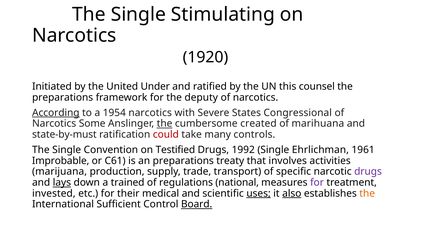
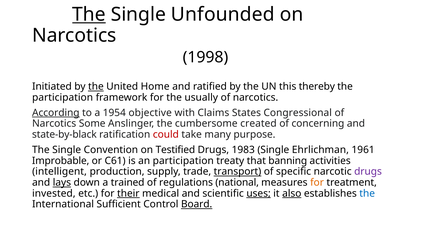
The at (89, 15) underline: none -> present
Stimulating: Stimulating -> Unfounded
1920: 1920 -> 1998
the at (96, 86) underline: none -> present
Under: Under -> Home
counsel: counsel -> thereby
preparations at (63, 97): preparations -> participation
deputy: deputy -> usually
1954 narcotics: narcotics -> objective
Severe: Severe -> Claims
the at (165, 124) underline: present -> none
marihuana: marihuana -> concerning
state-by-must: state-by-must -> state-by-black
controls: controls -> purpose
1992: 1992 -> 1983
an preparations: preparations -> participation
involves: involves -> banning
marijuana: marijuana -> intelligent
transport underline: none -> present
for at (317, 182) colour: purple -> orange
their underline: none -> present
the at (367, 193) colour: orange -> blue
